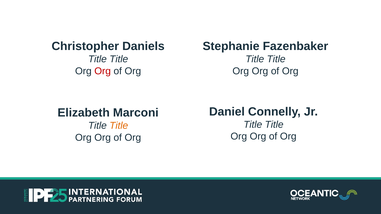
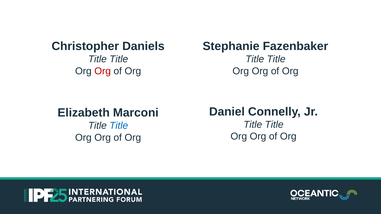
Title at (119, 126) colour: orange -> blue
